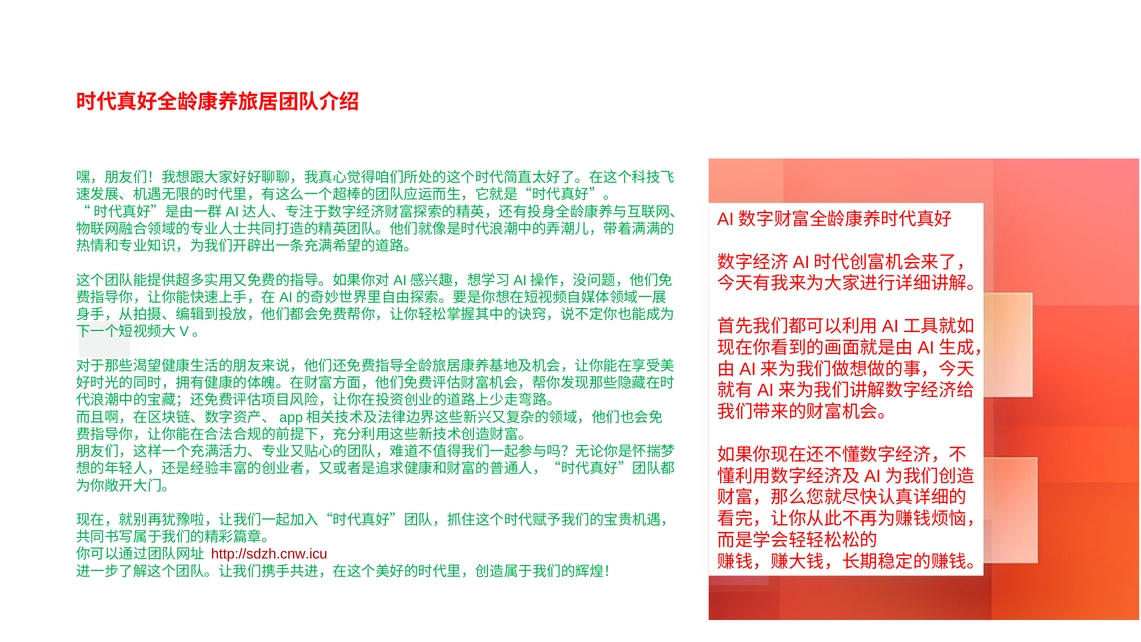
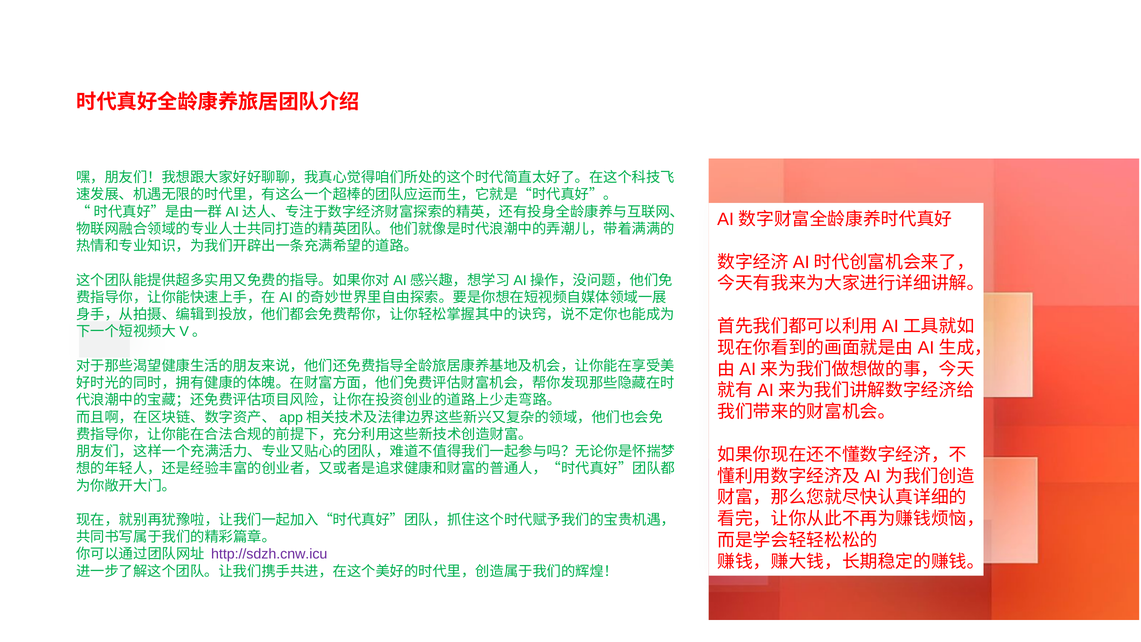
http://sdzh.cnw.icu colour: red -> purple
